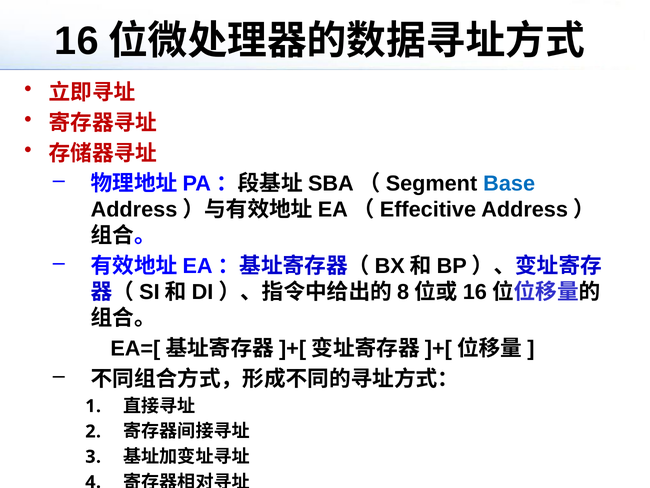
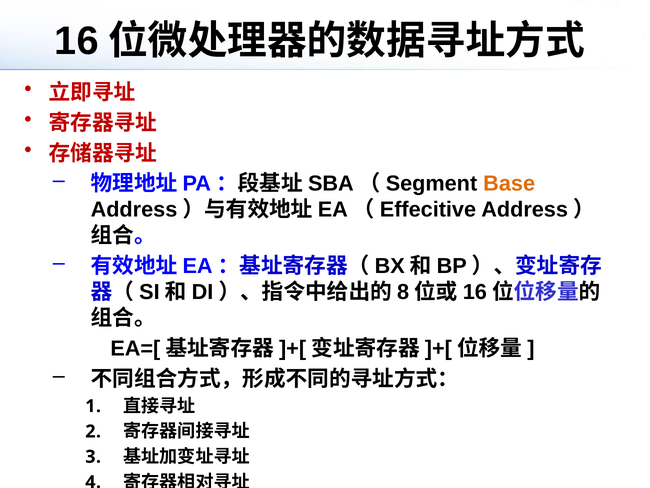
Base colour: blue -> orange
